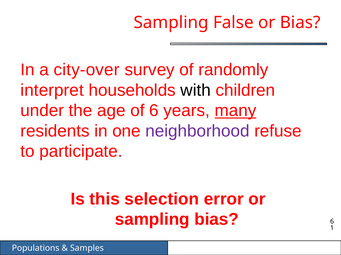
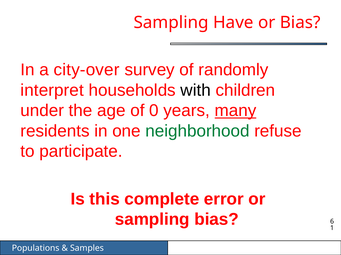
False: False -> Have
of 6: 6 -> 0
neighborhood colour: purple -> green
selection: selection -> complete
